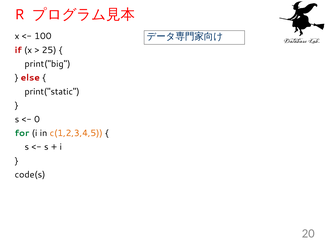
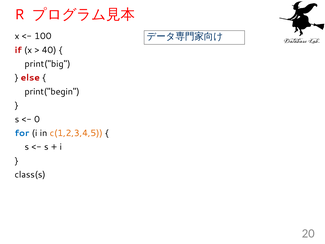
25: 25 -> 40
print("static: print("static -> print("begin
for colour: green -> blue
code(s: code(s -> class(s
